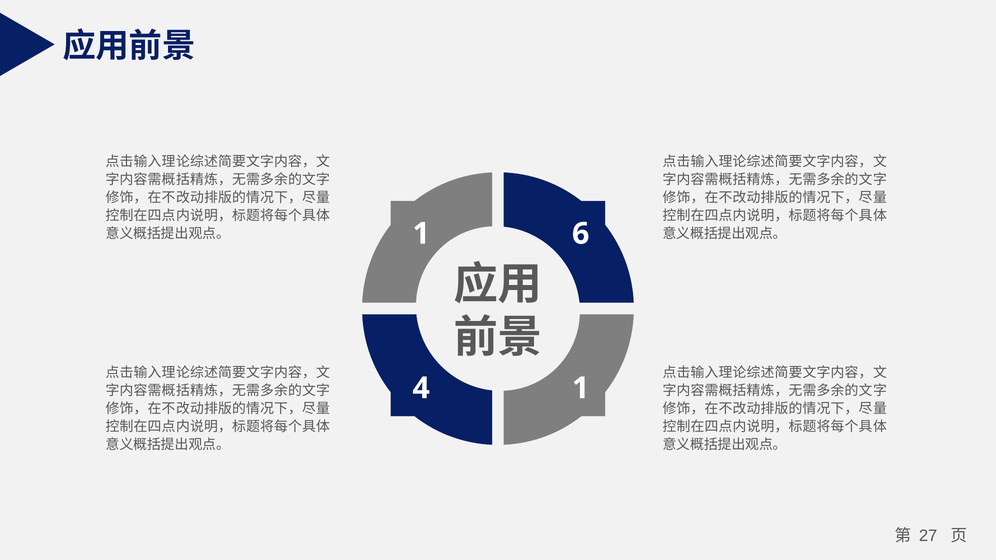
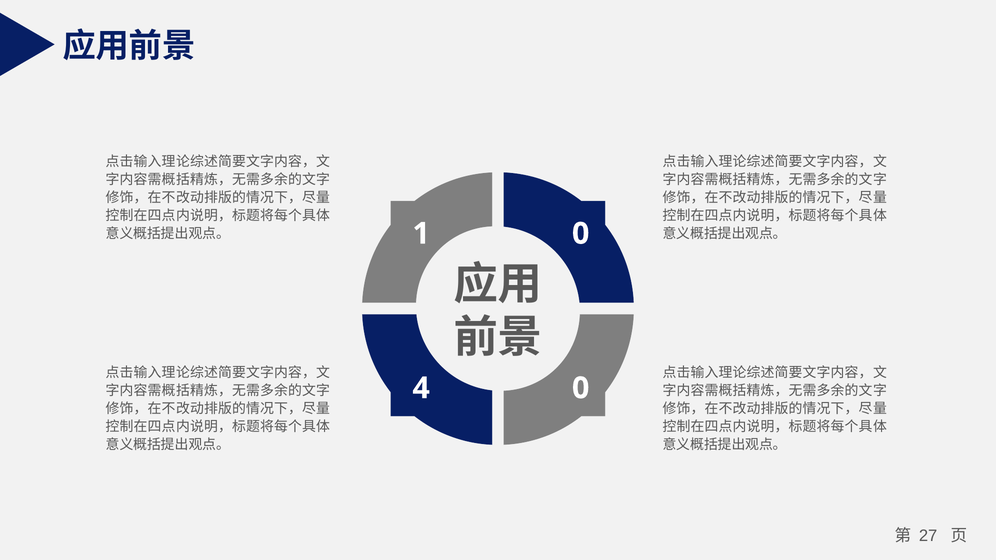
1 6: 6 -> 0
4 1: 1 -> 0
